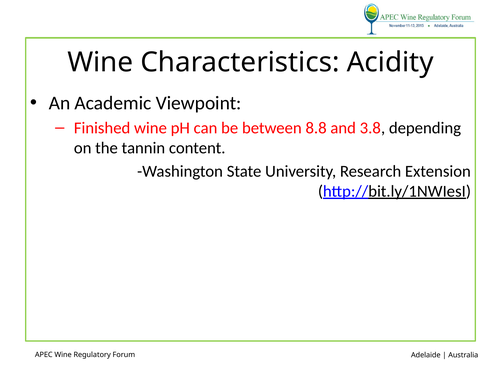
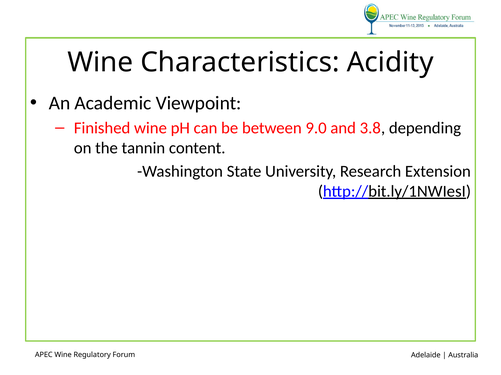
8.8: 8.8 -> 9.0
